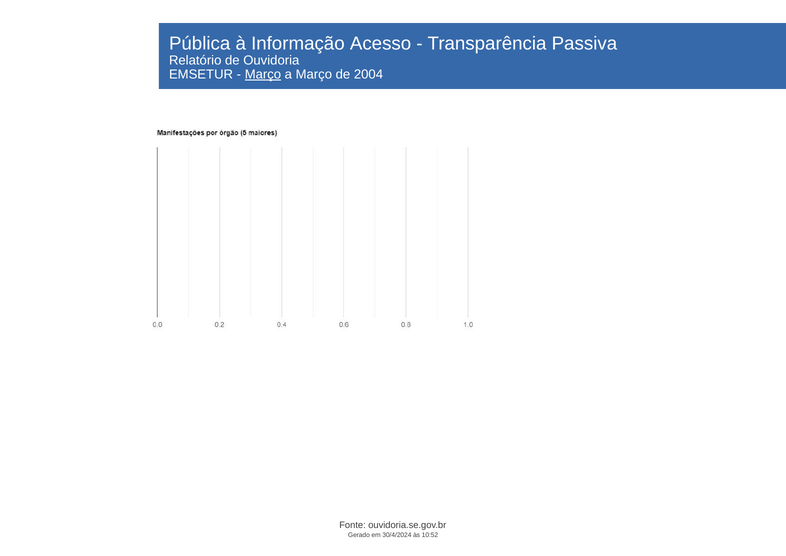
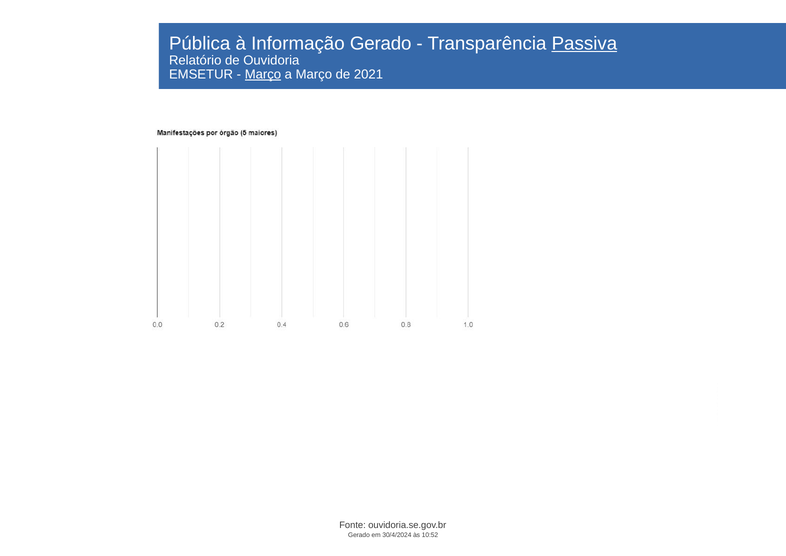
Informação Acesso: Acesso -> Gerado
Passiva underline: none -> present
2004: 2004 -> 2021
